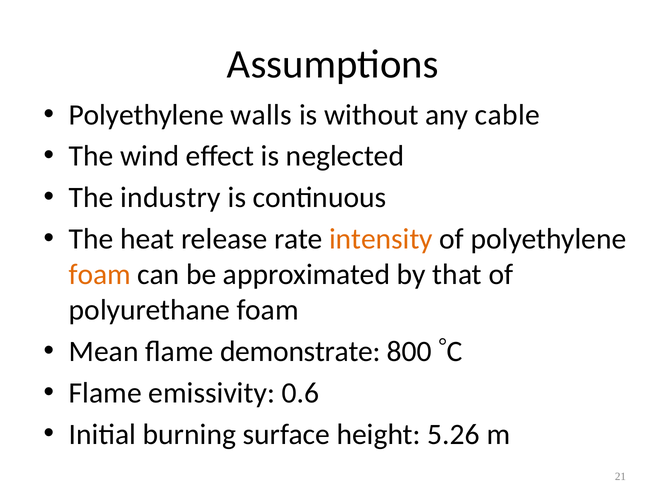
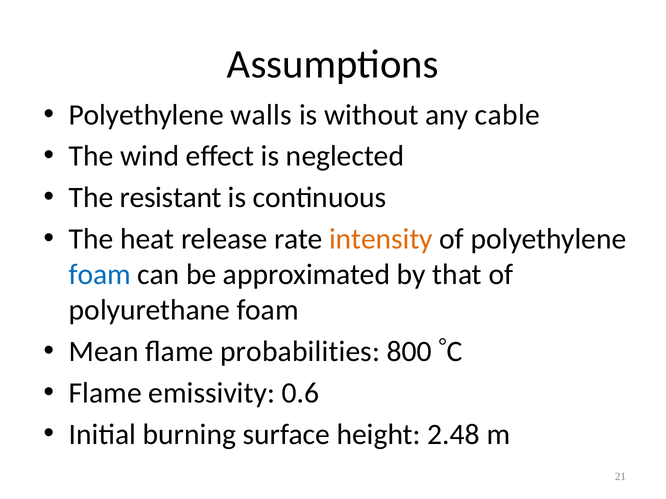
industry: industry -> resistant
foam at (100, 275) colour: orange -> blue
demonstrate: demonstrate -> probabilities
5.26: 5.26 -> 2.48
